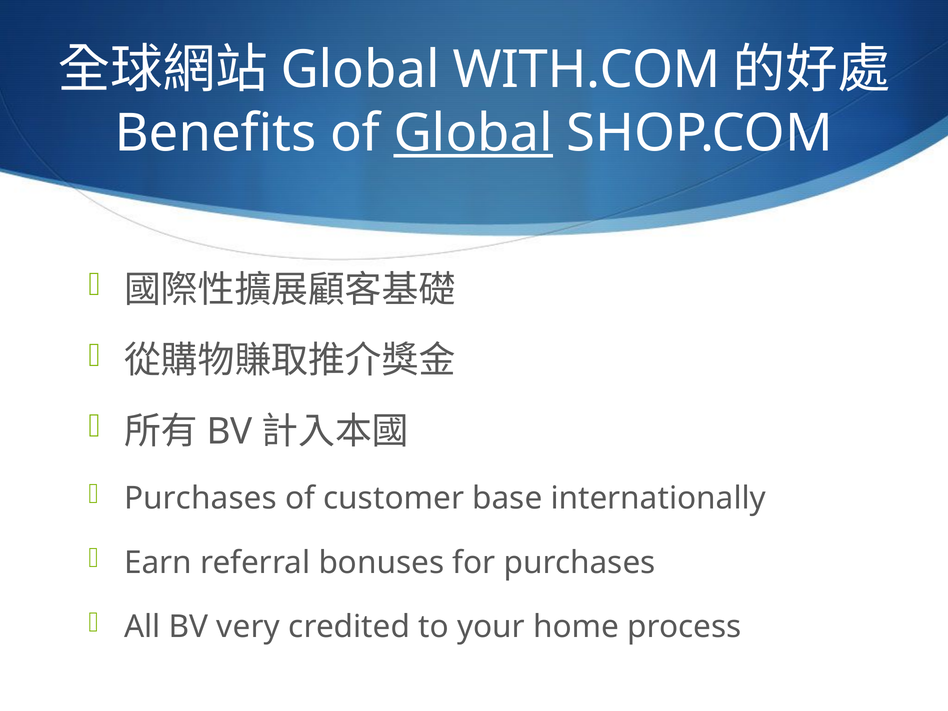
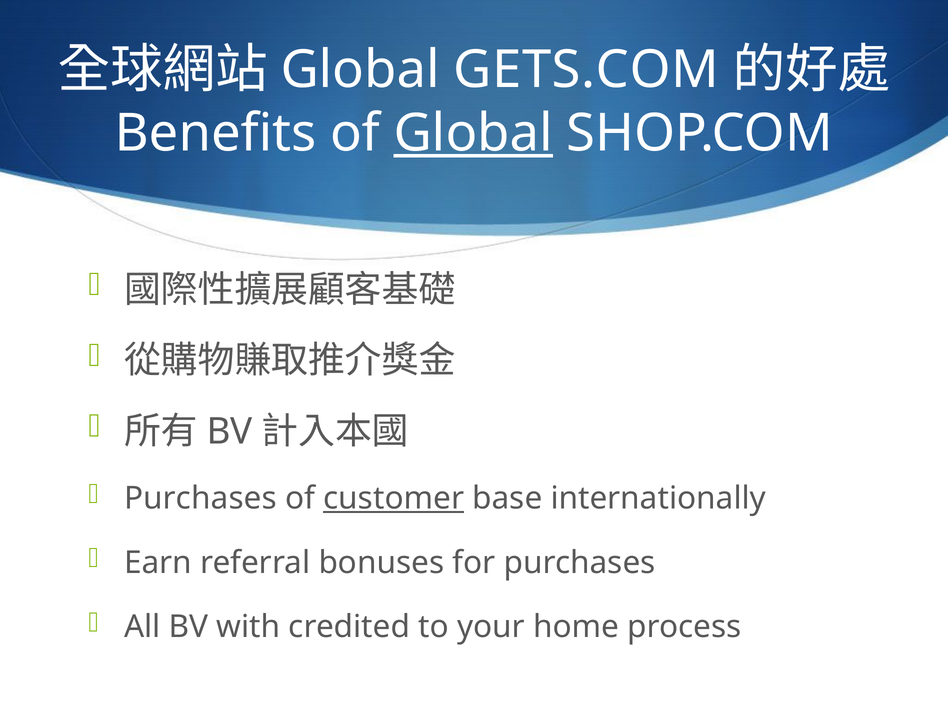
WITH.COM: WITH.COM -> GETS.COM
customer underline: none -> present
very: very -> with
